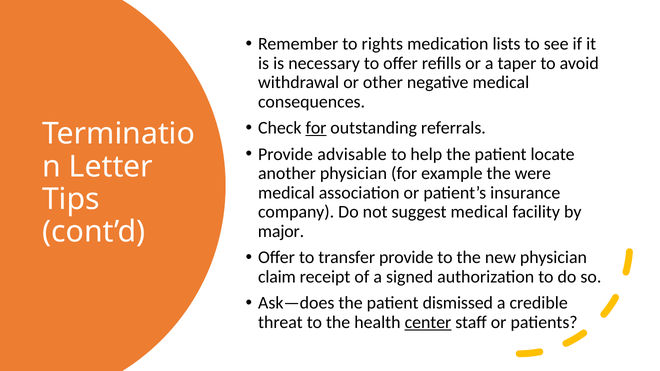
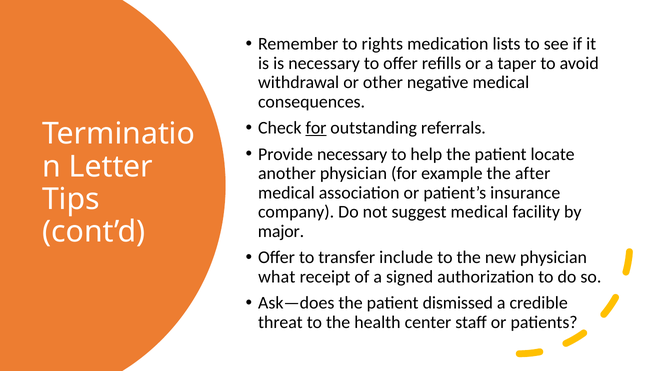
Provide advisable: advisable -> necessary
were: were -> after
transfer provide: provide -> include
claim: claim -> what
center underline: present -> none
